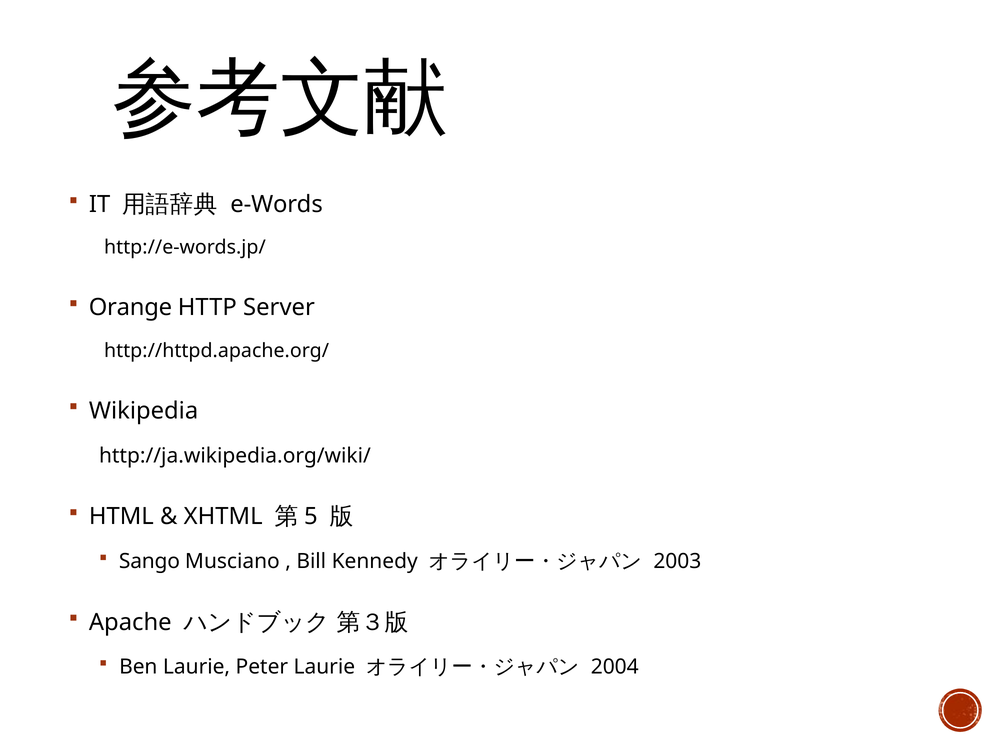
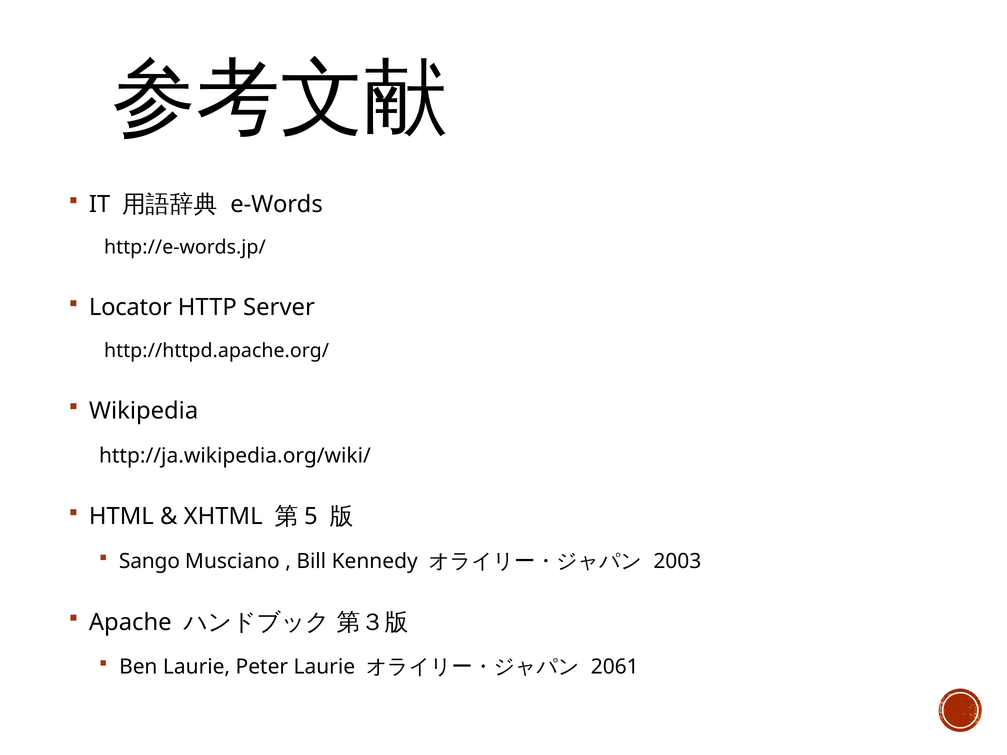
Orange: Orange -> Locator
2004: 2004 -> 2061
